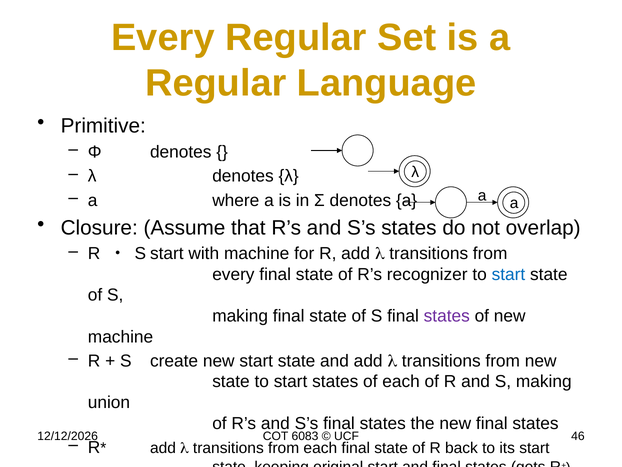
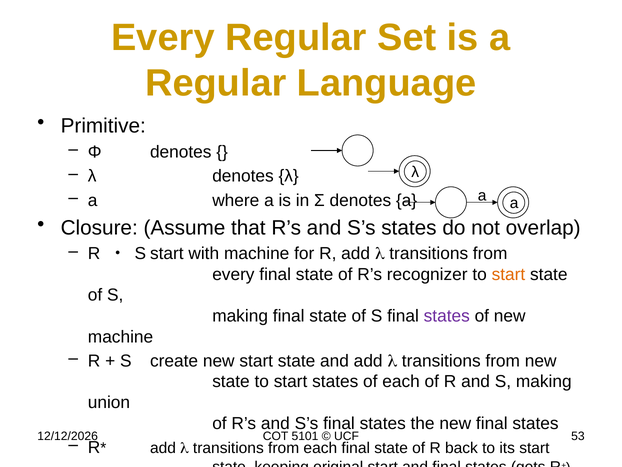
start at (508, 274) colour: blue -> orange
6083: 6083 -> 5101
46: 46 -> 53
